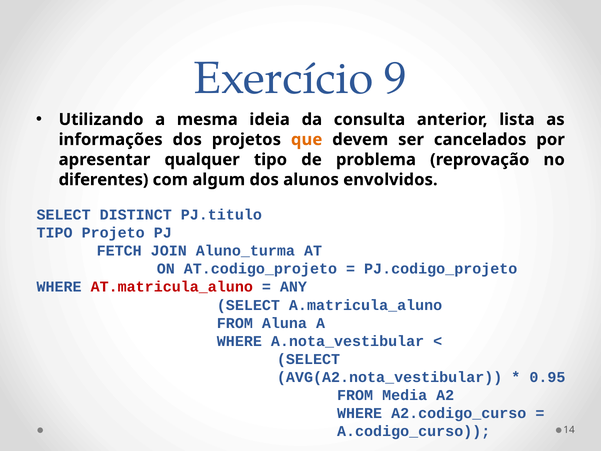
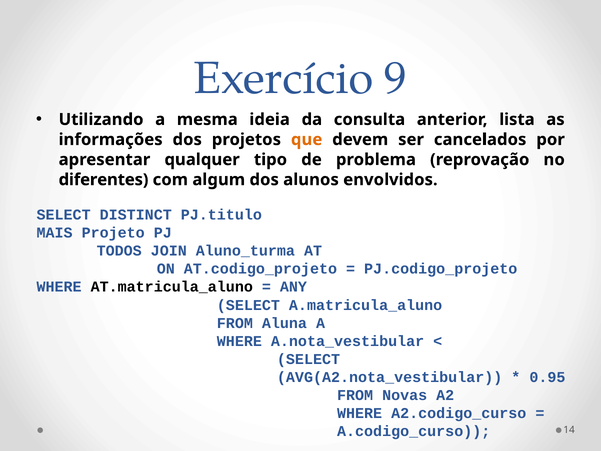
TIPO at (55, 233): TIPO -> MAIS
FETCH: FETCH -> TODOS
AT.matricula_aluno colour: red -> black
Media: Media -> Novas
